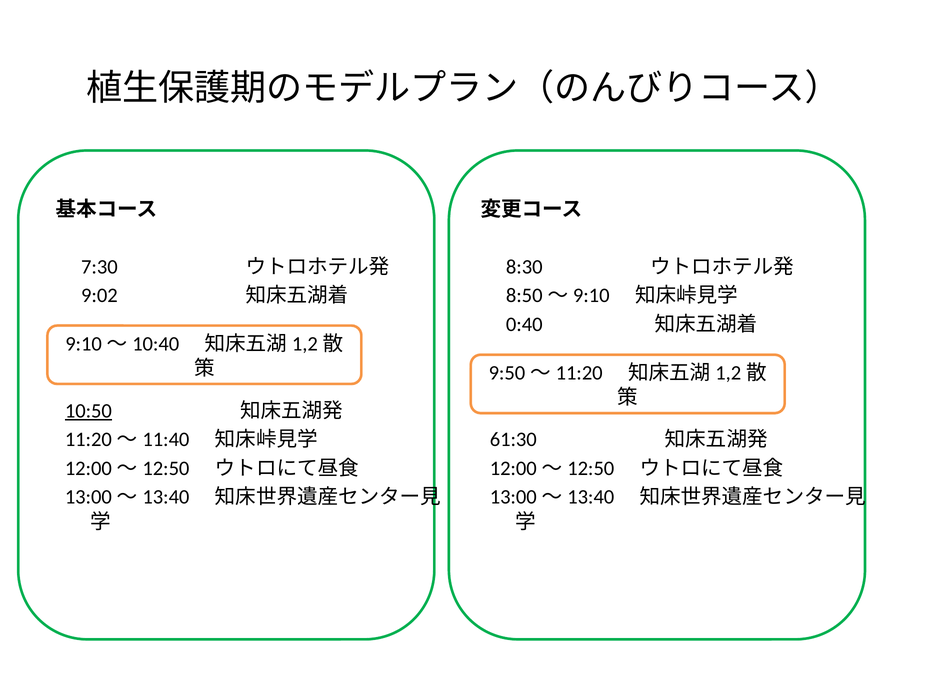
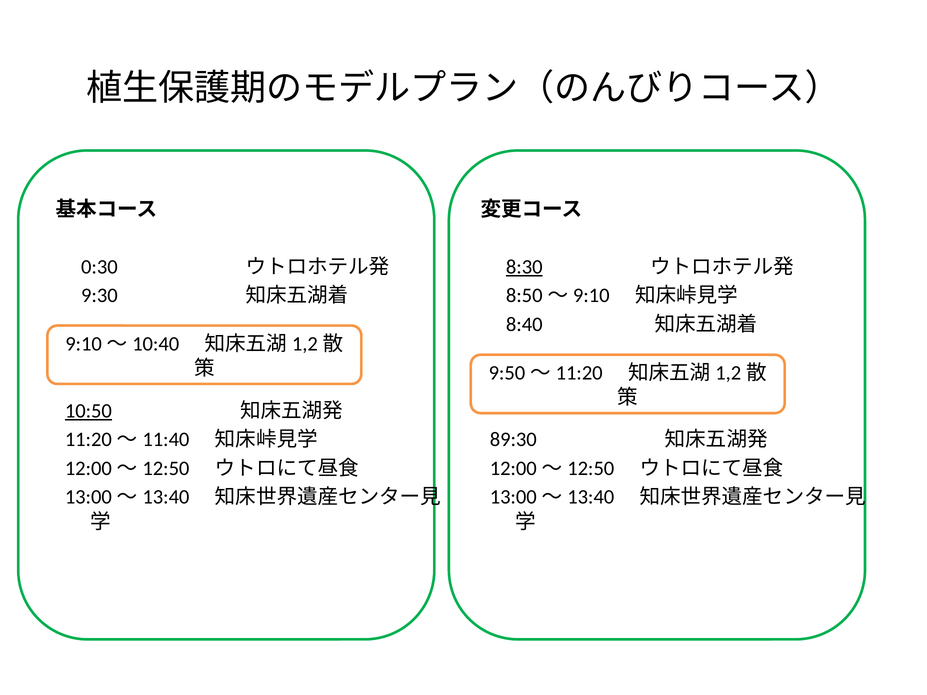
7:30: 7:30 -> 0:30
8:30 underline: none -> present
9:02: 9:02 -> 9:30
0:40: 0:40 -> 8:40
61:30: 61:30 -> 89:30
